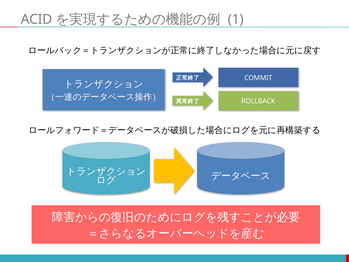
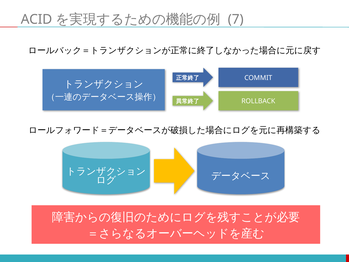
1: 1 -> 7
